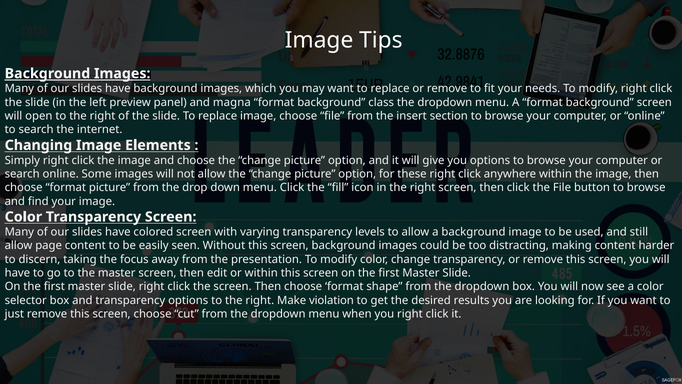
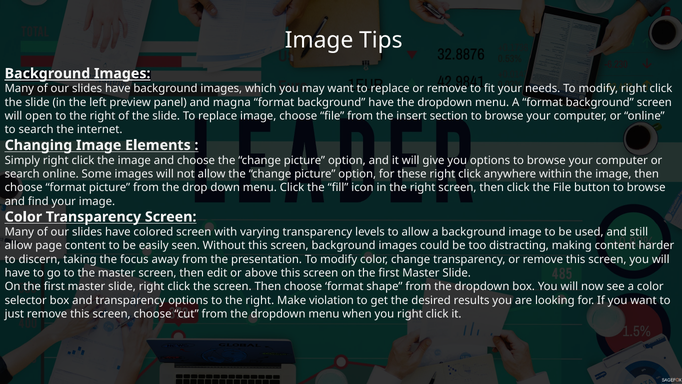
background class: class -> have
or within: within -> above
